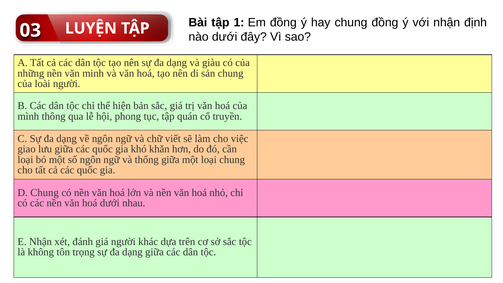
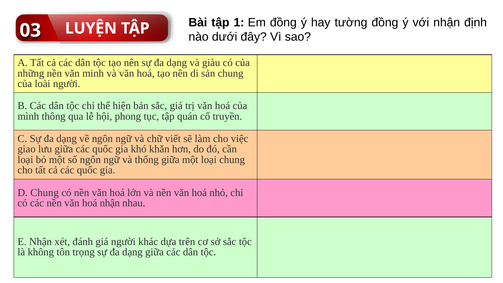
hay chung: chung -> tường
hoá dưới: dưới -> nhận
